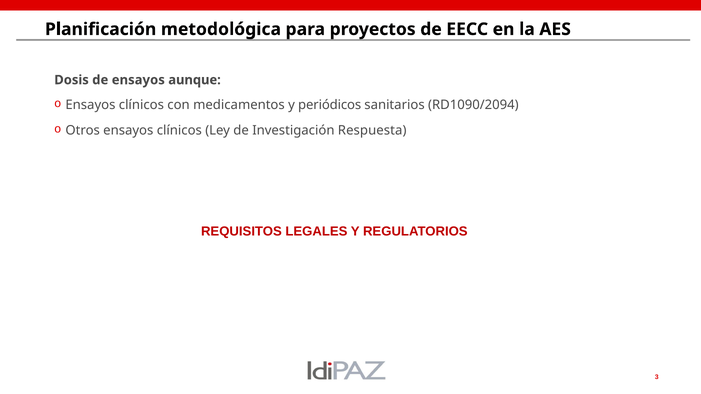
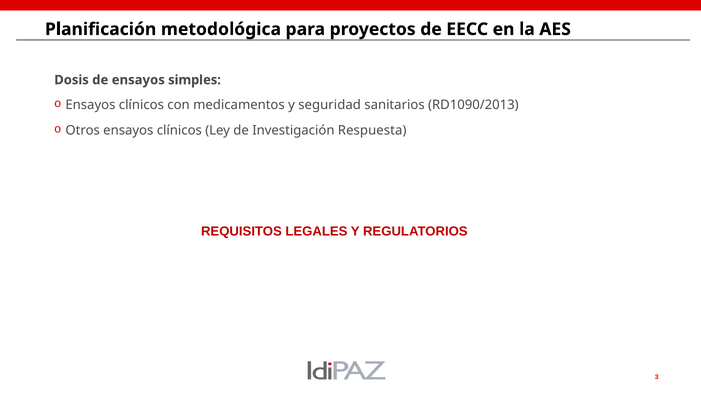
aunque: aunque -> simples
periódicos: periódicos -> seguridad
RD1090/2094: RD1090/2094 -> RD1090/2013
